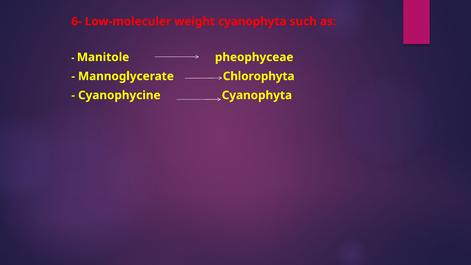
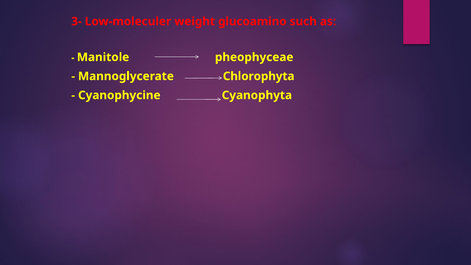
6-: 6- -> 3-
weight cyanophyta: cyanophyta -> glucoamino
